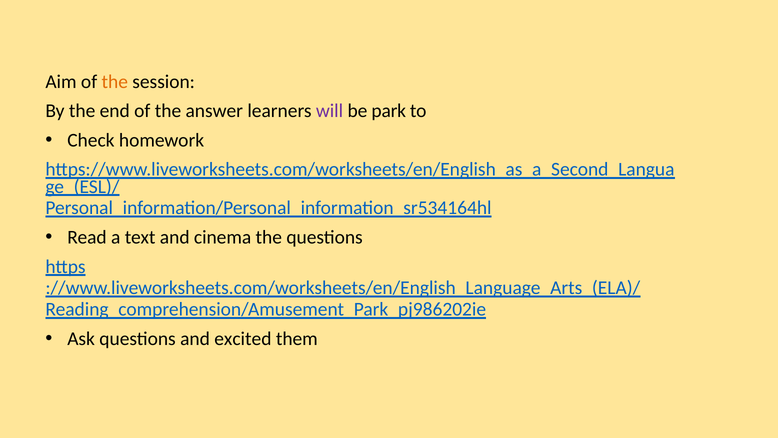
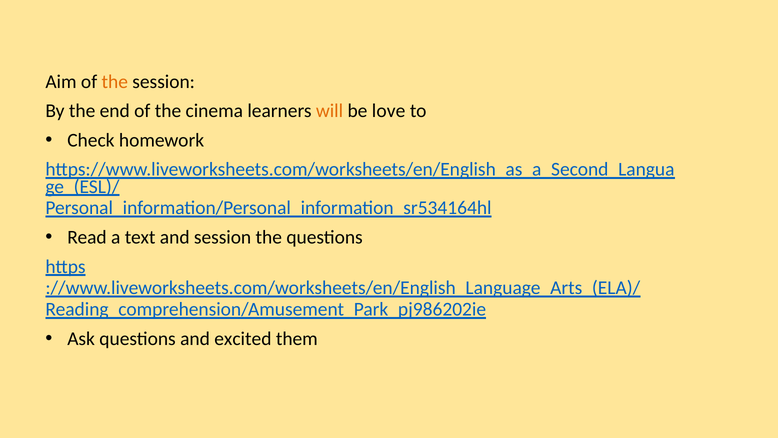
answer: answer -> cinema
will colour: purple -> orange
park: park -> love
and cinema: cinema -> session
